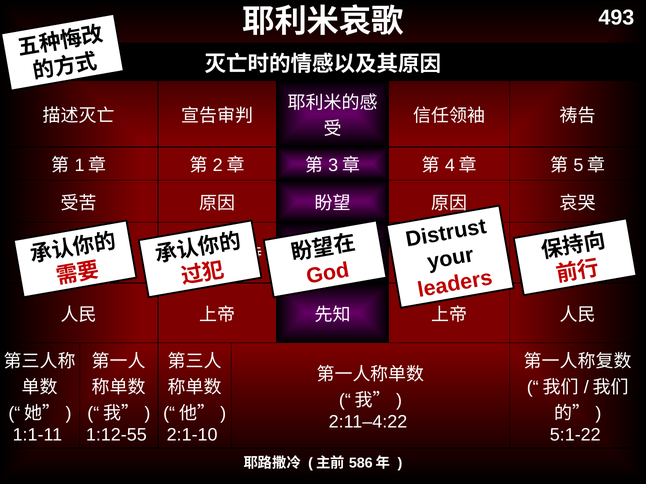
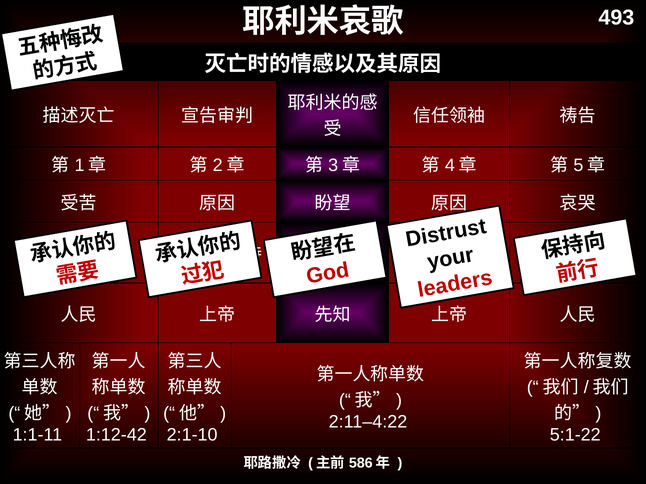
1:12-55: 1:12-55 -> 1:12-42
